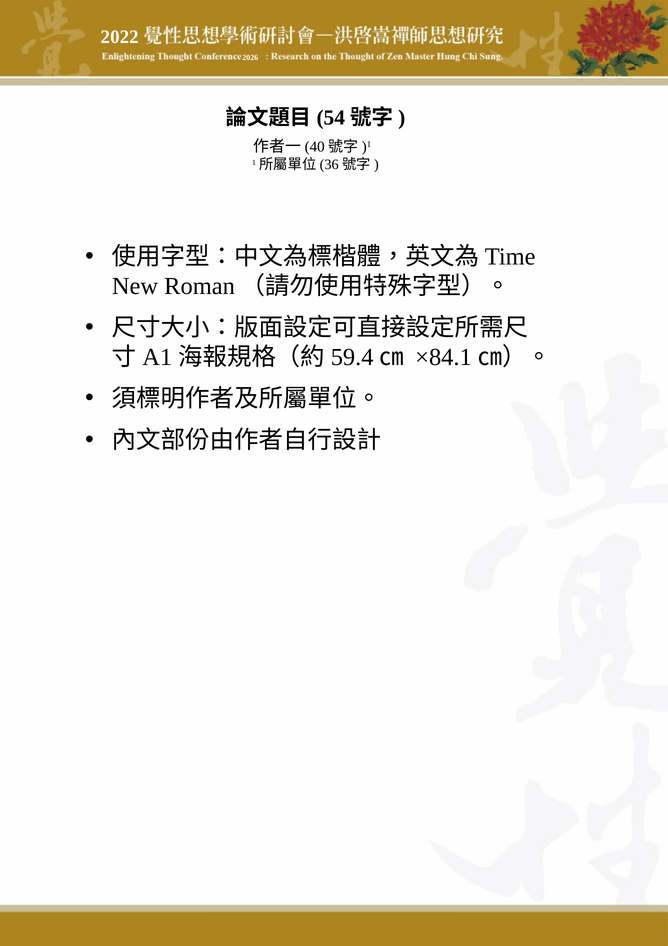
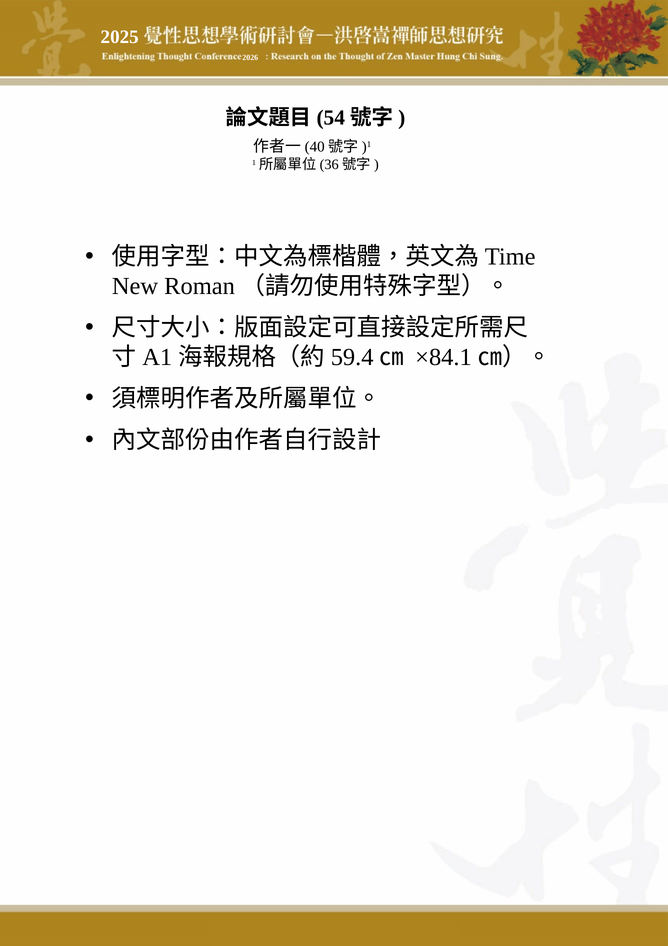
2022: 2022 -> 2025
